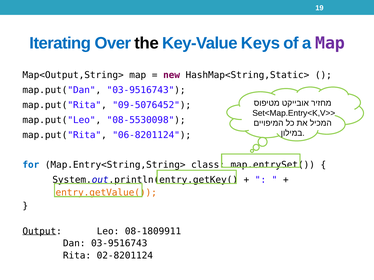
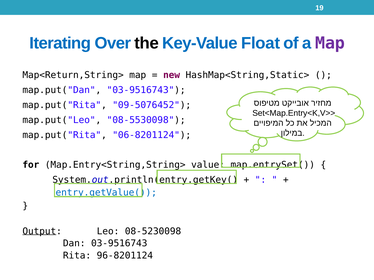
Keys: Keys -> Float
Map<Output,String>: Map<Output,String> -> Map<Return,String>
for colour: blue -> black
class: class -> value
entry.getValue( colour: orange -> blue
08-1809911: 08-1809911 -> 08-5230098
02-8201124: 02-8201124 -> 96-8201124
